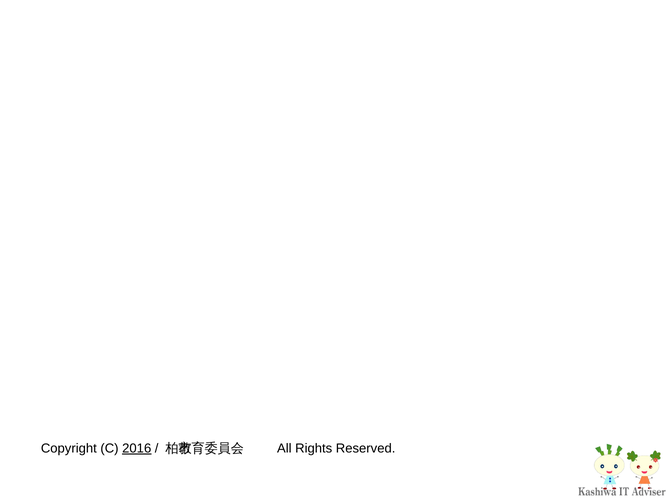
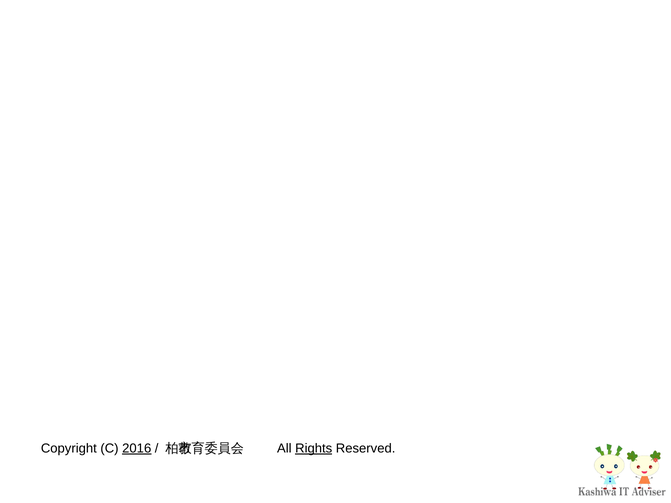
Rights underline: none -> present
